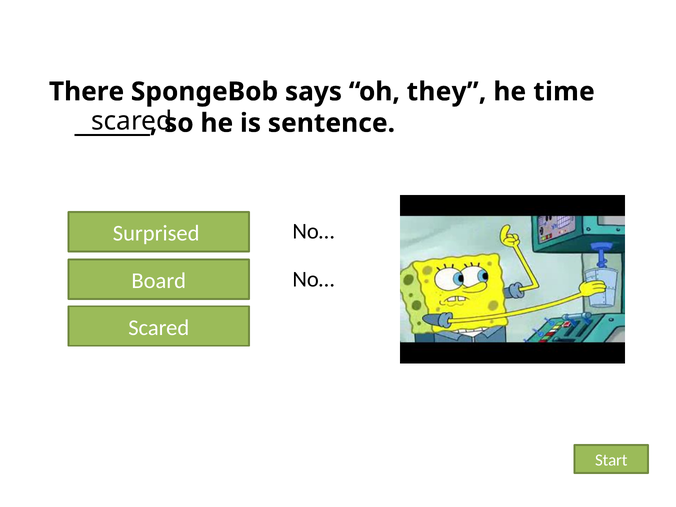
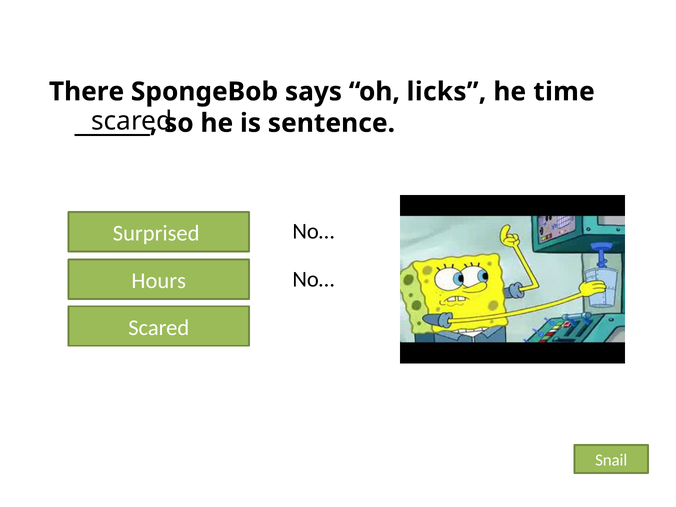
they: they -> licks
Board: Board -> Hours
Start: Start -> Snail
